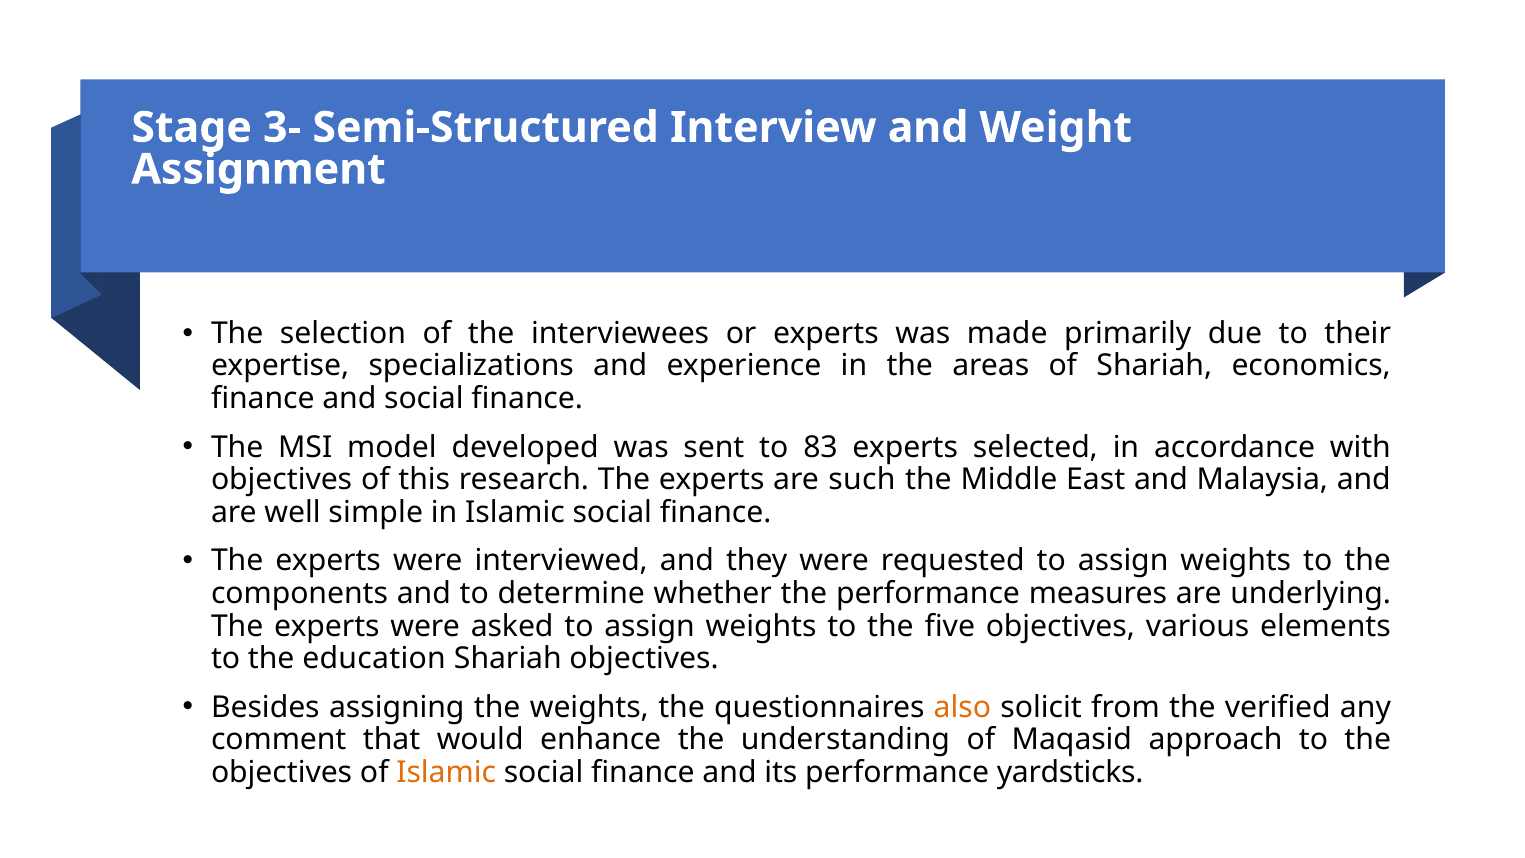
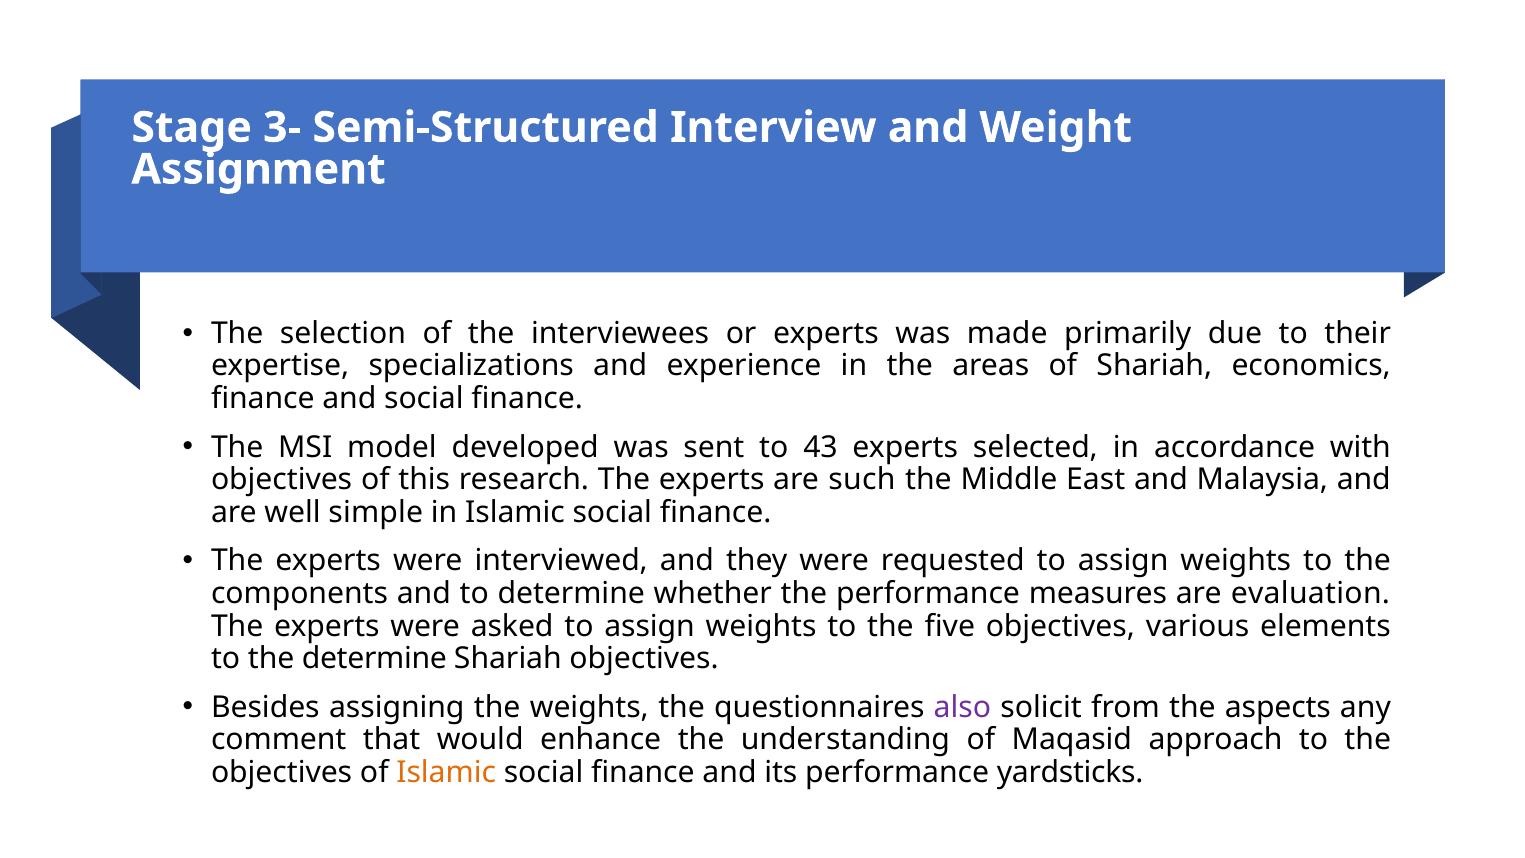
83: 83 -> 43
underlying: underlying -> evaluation
the education: education -> determine
also colour: orange -> purple
verified: verified -> aspects
